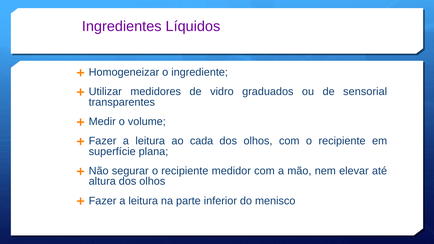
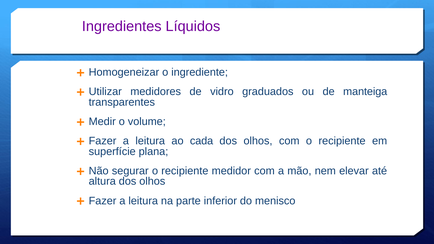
sensorial: sensorial -> manteiga
